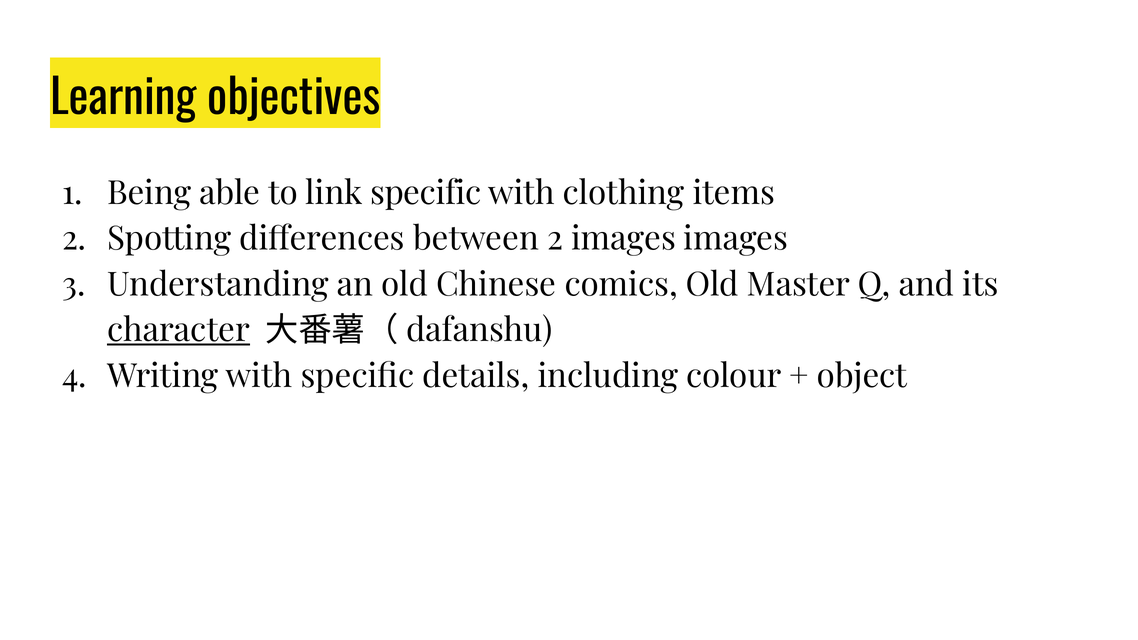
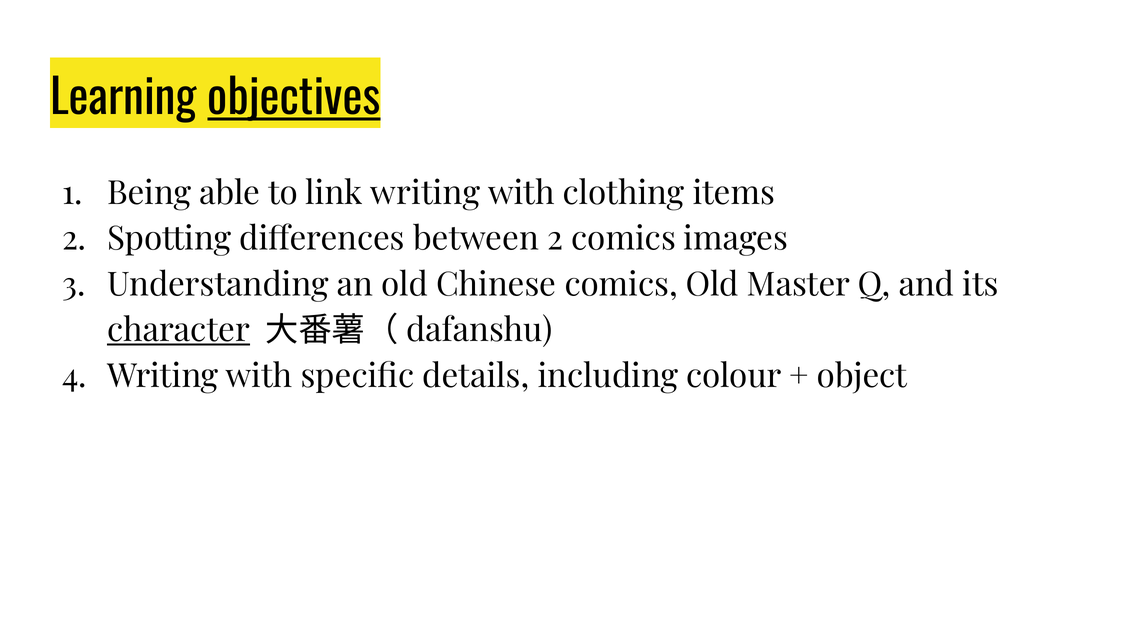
objectives underline: none -> present
link specific: specific -> writing
2 images: images -> comics
